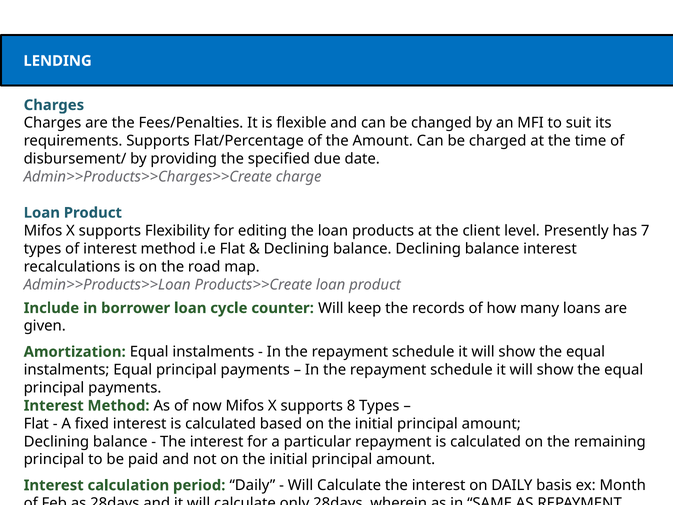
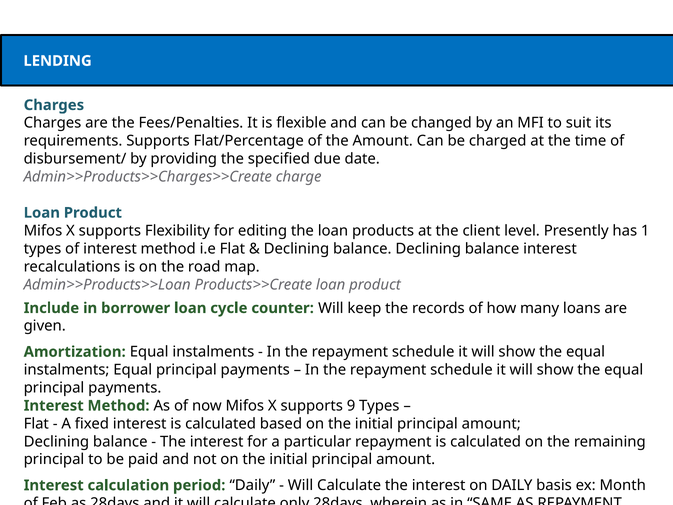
7: 7 -> 1
8: 8 -> 9
